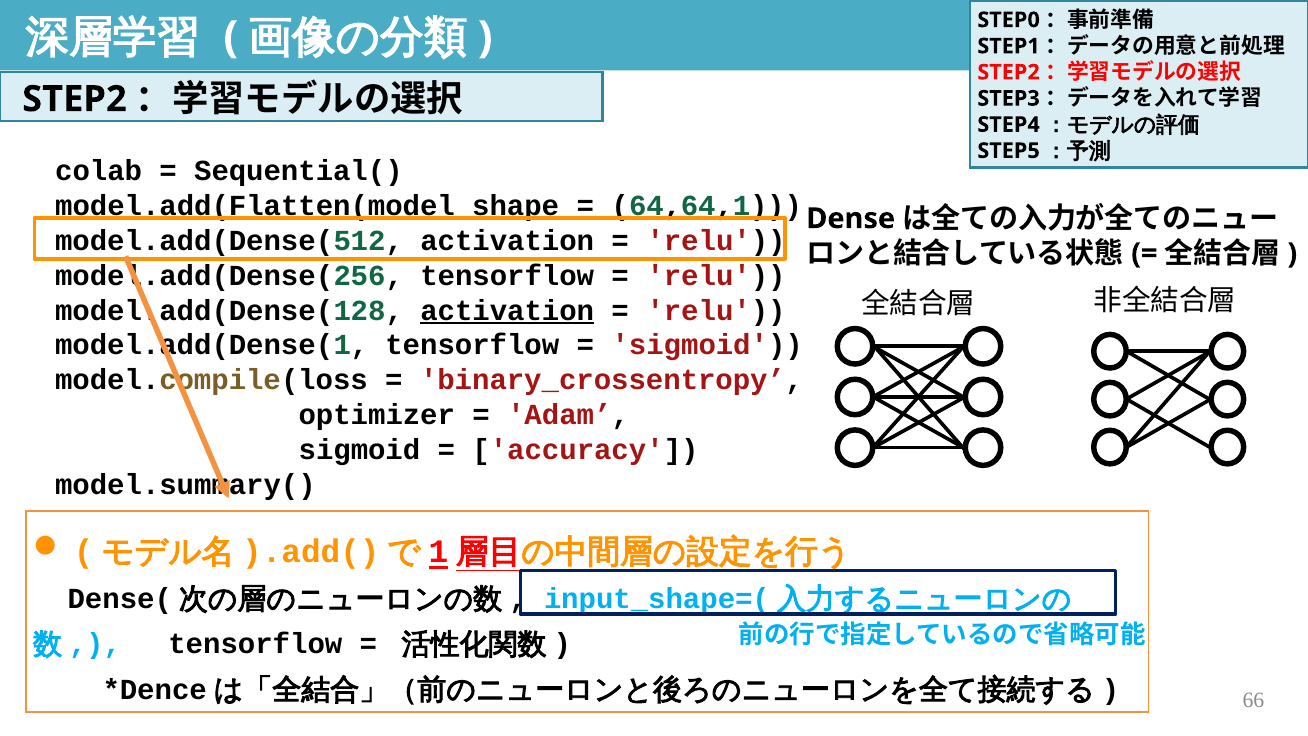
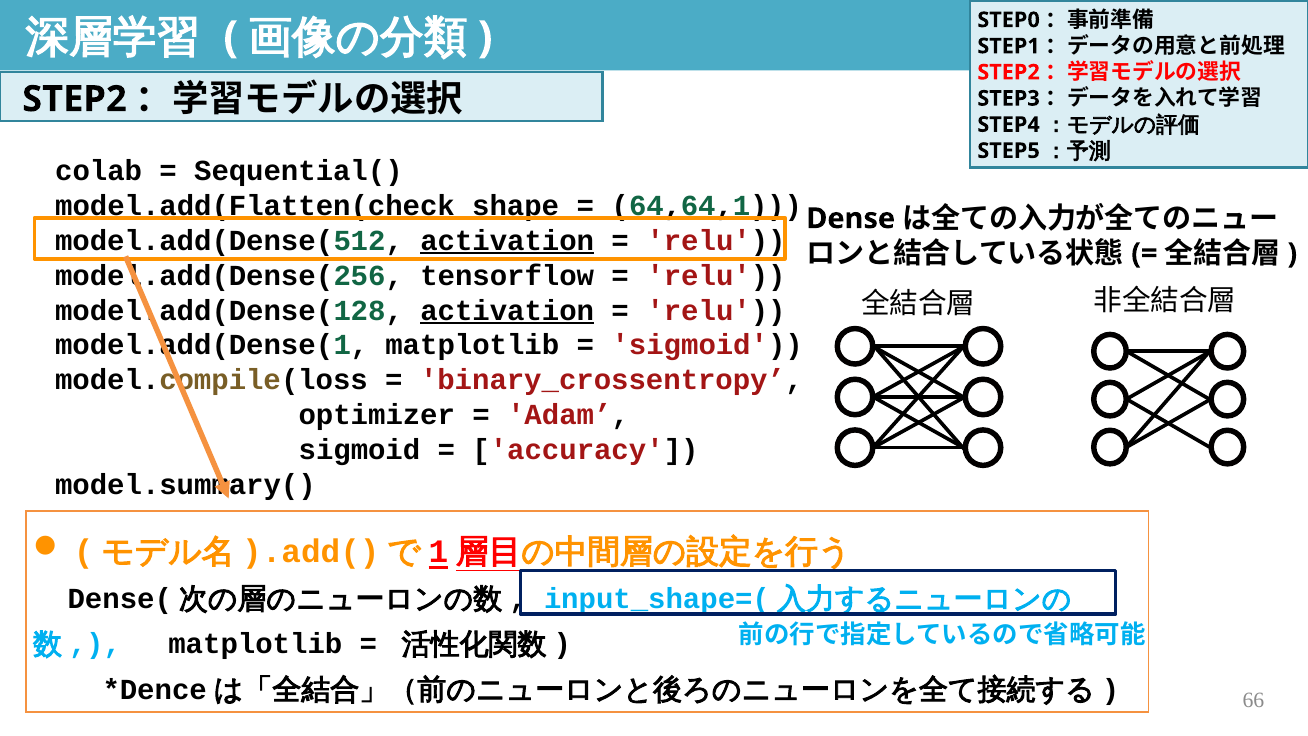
model.add(Flatten(model_shape: model.add(Flatten(model_shape -> model.add(Flatten(check_shape
activation at (507, 241) underline: none -> present
tensorflow at (472, 345): tensorflow -> matplotlib
tensorflow at (255, 644): tensorflow -> matplotlib
